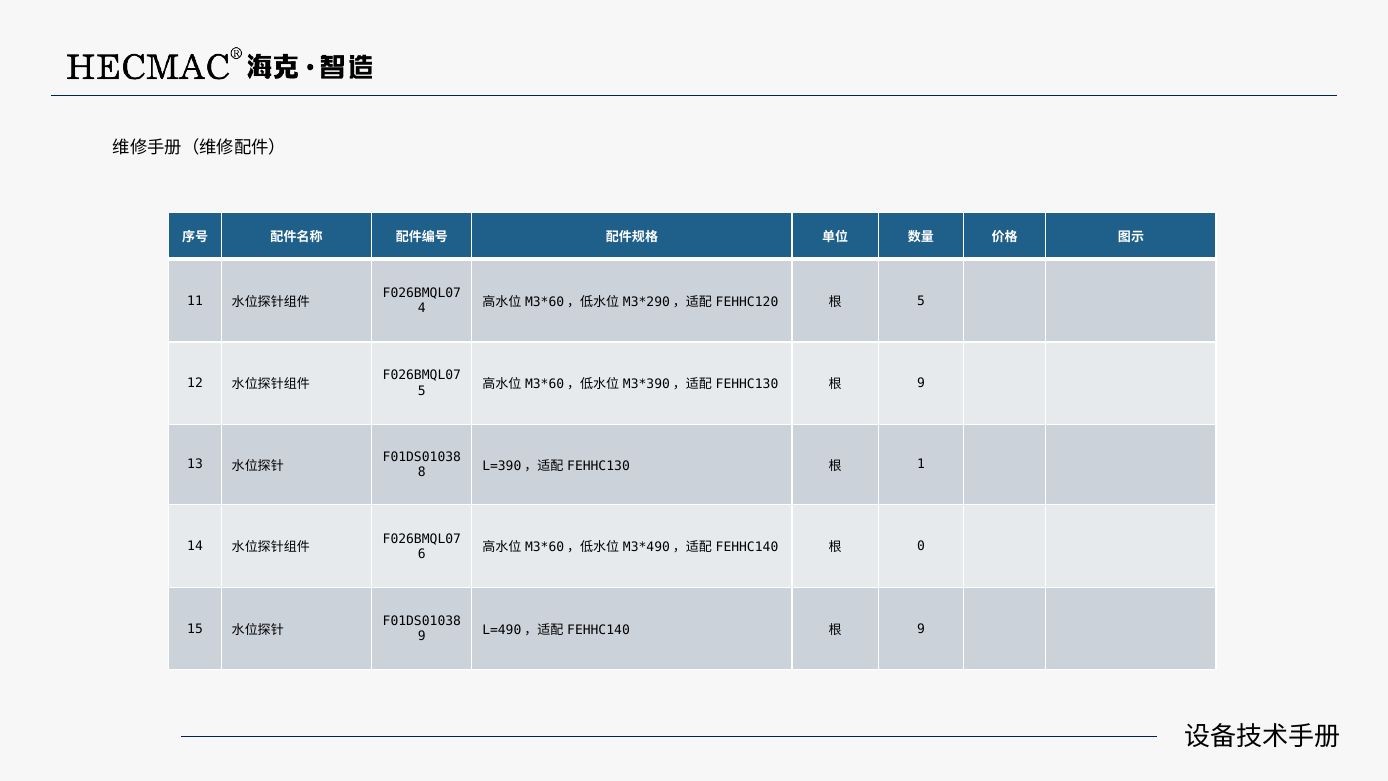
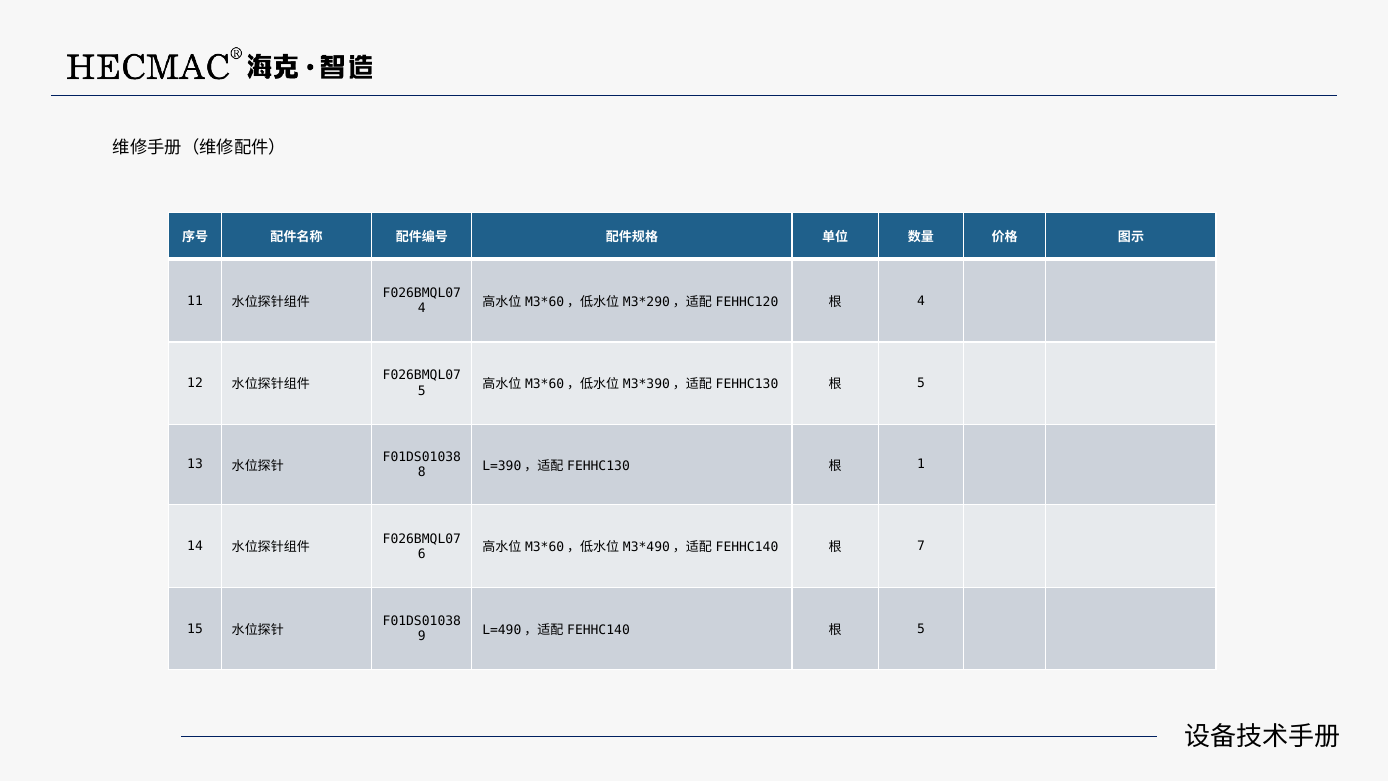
5 at (921, 301): 5 -> 4
9 at (921, 383): 9 -> 5
0: 0 -> 7
9 at (921, 629): 9 -> 5
